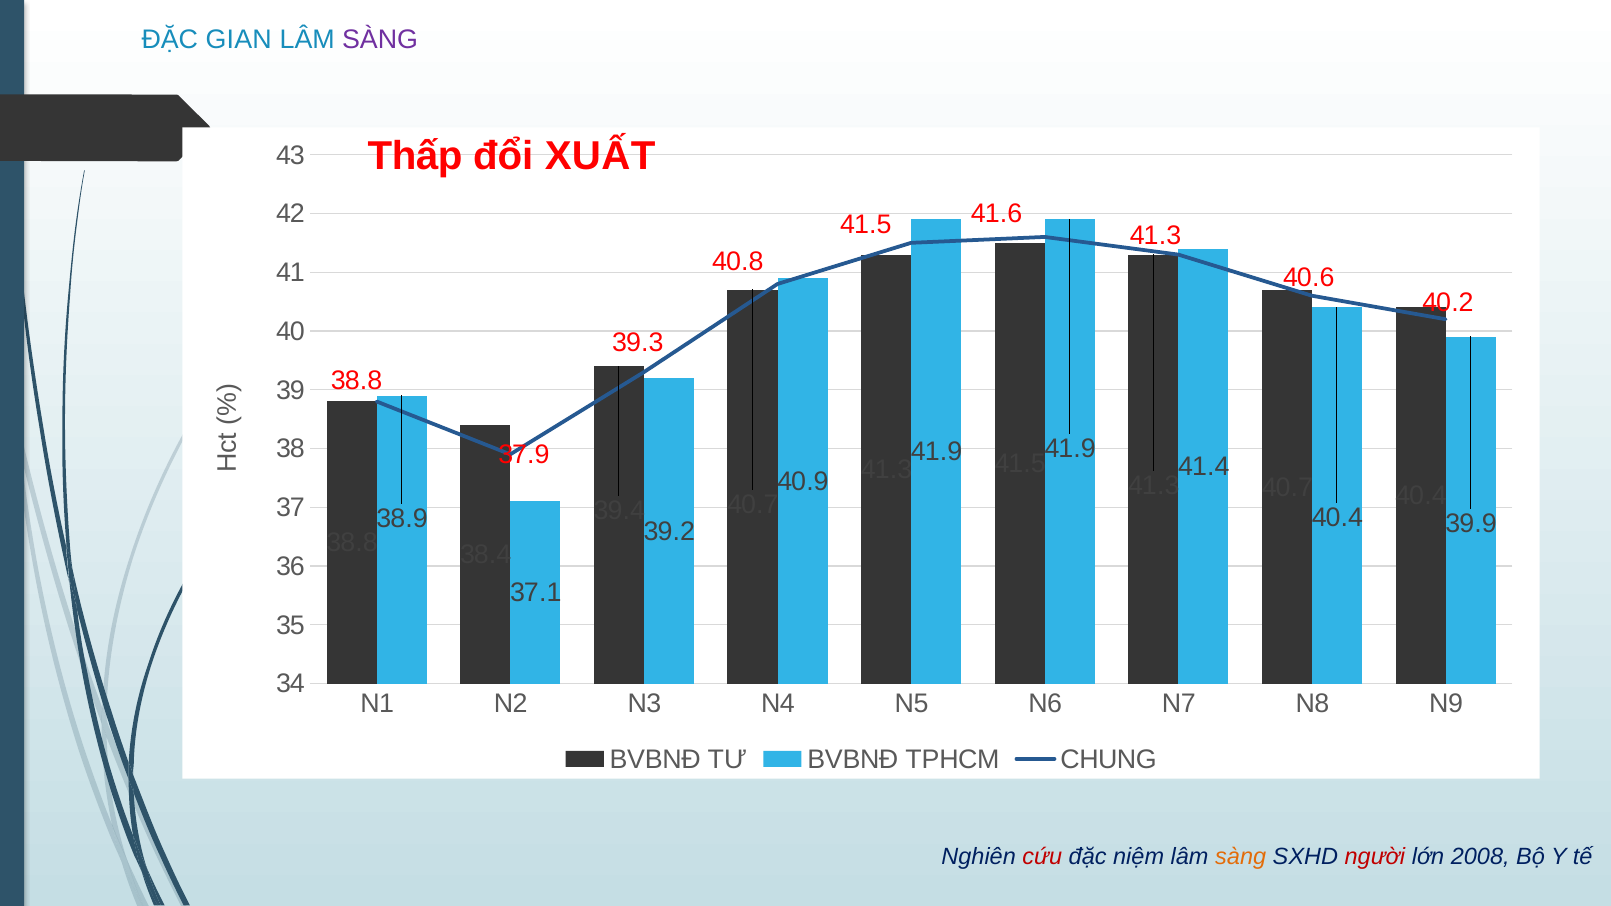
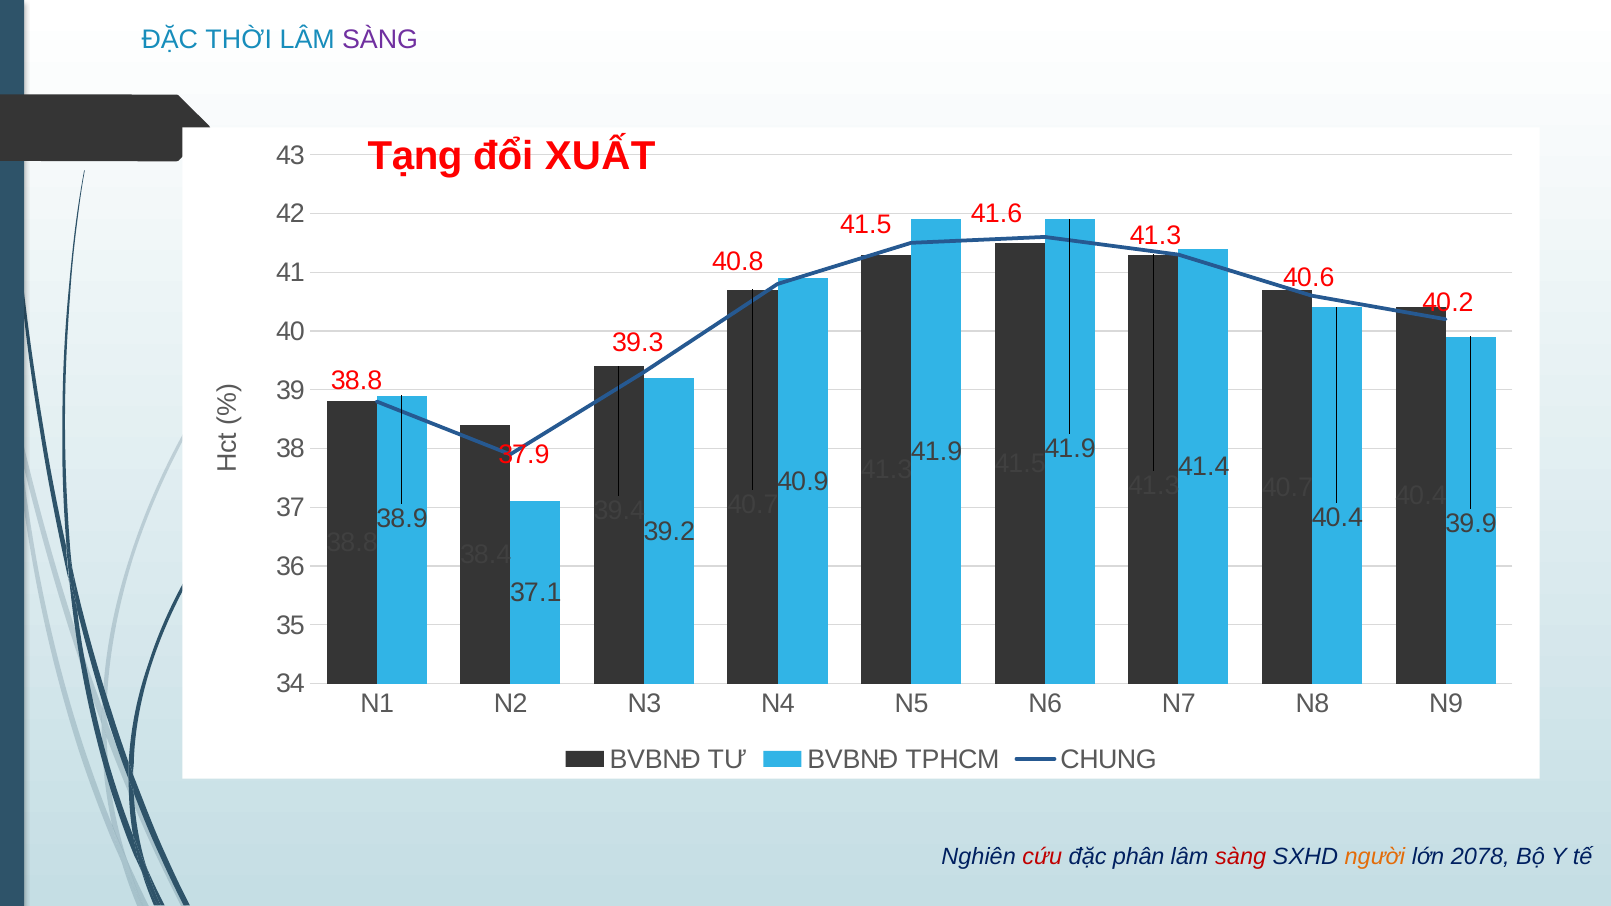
GIAN: GIAN -> THỜI
Thấp: Thấp -> Tạng
niệm: niệm -> phân
sàng at (1241, 857) colour: orange -> red
người colour: red -> orange
2008: 2008 -> 2078
